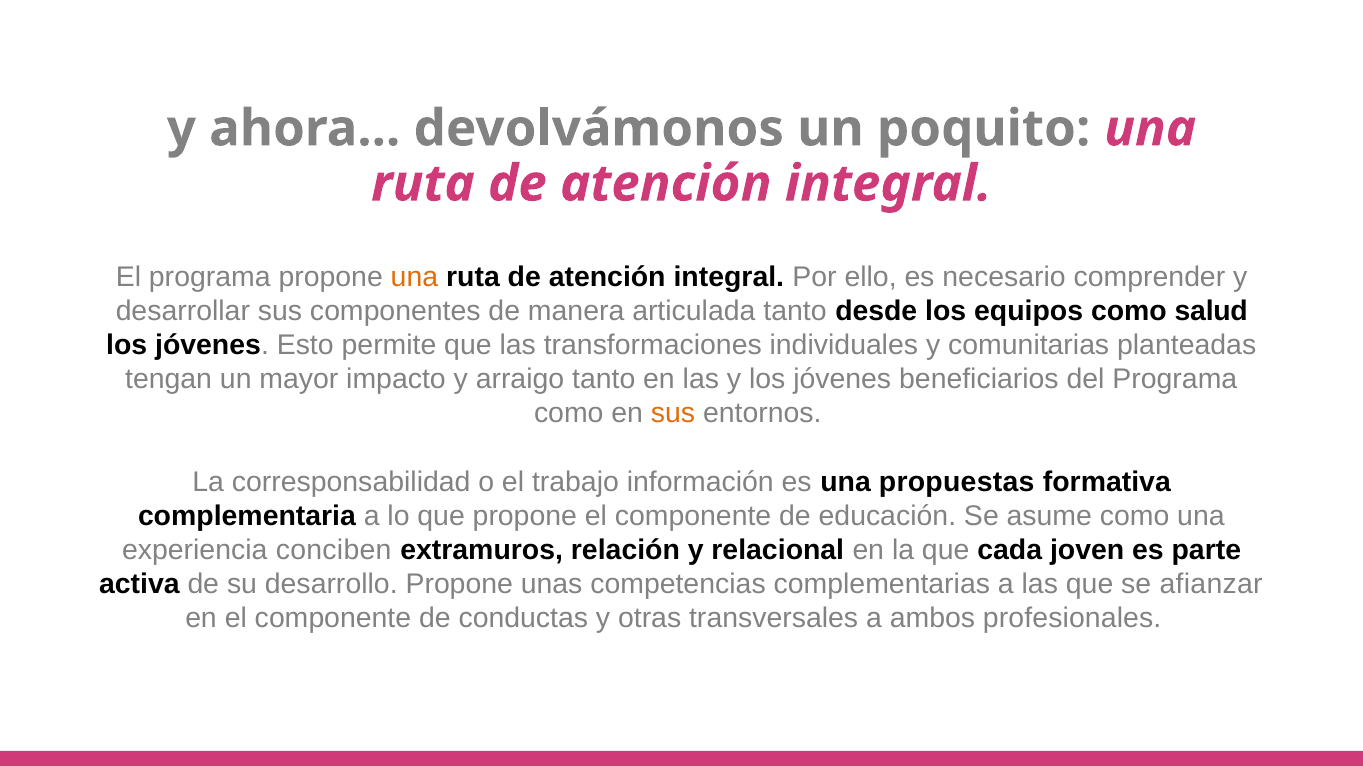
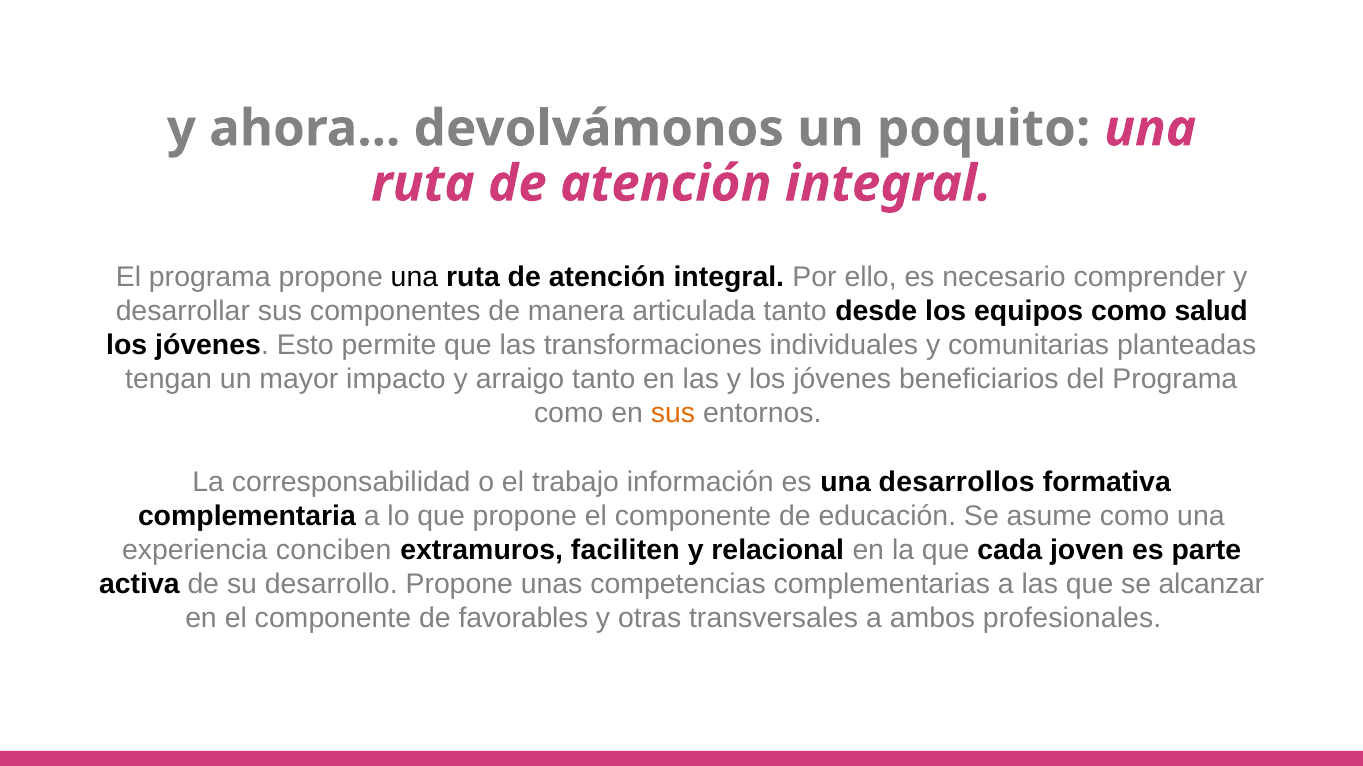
una at (414, 278) colour: orange -> black
propuestas: propuestas -> desarrollos
relación: relación -> faciliten
afianzar: afianzar -> alcanzar
conductas: conductas -> favorables
